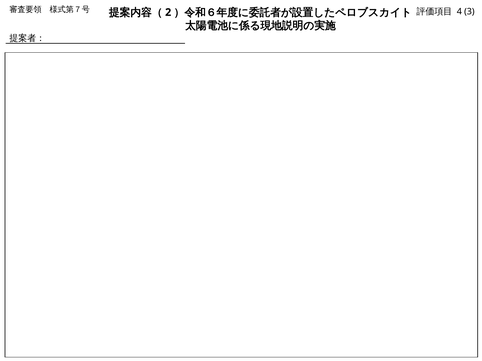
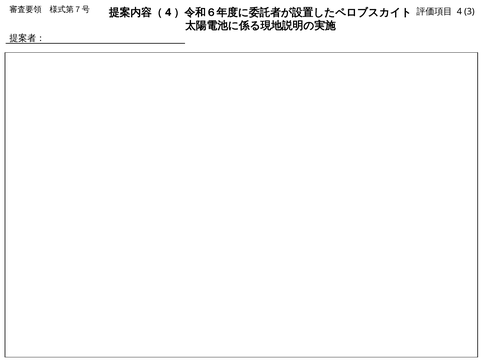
2 at (168, 12): 2 -> 4
